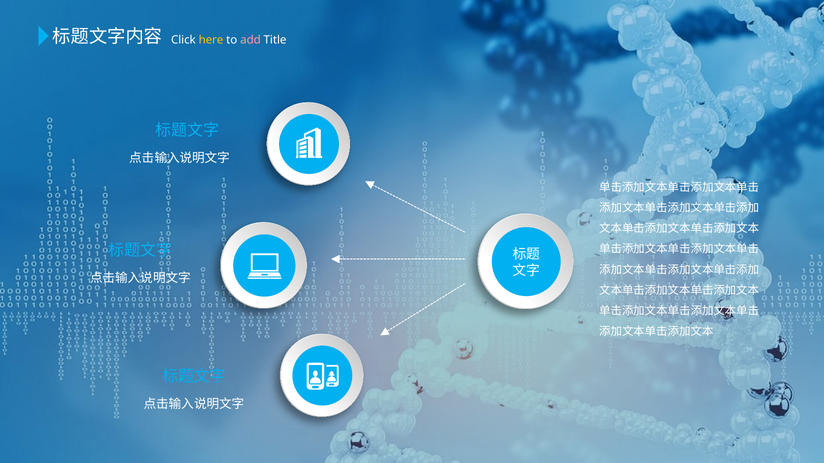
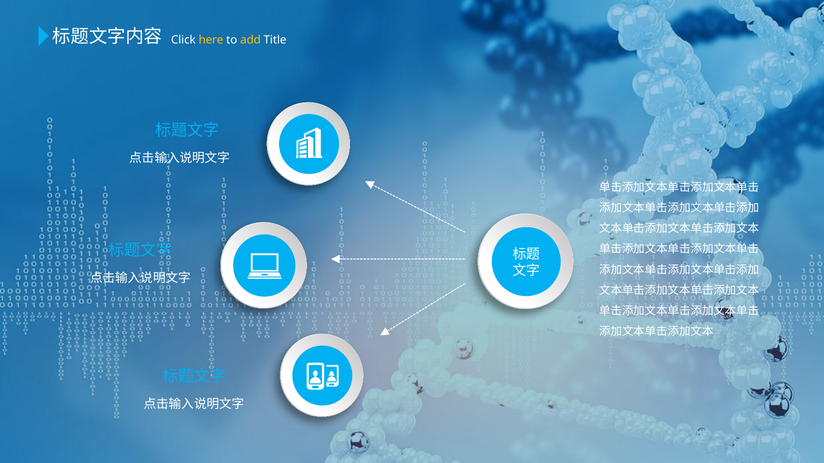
add colour: pink -> yellow
